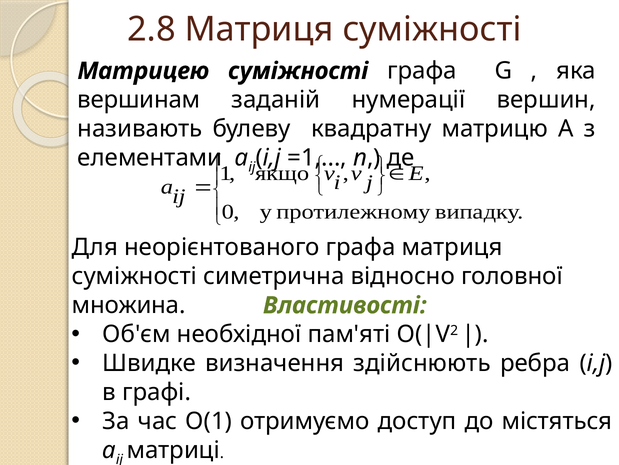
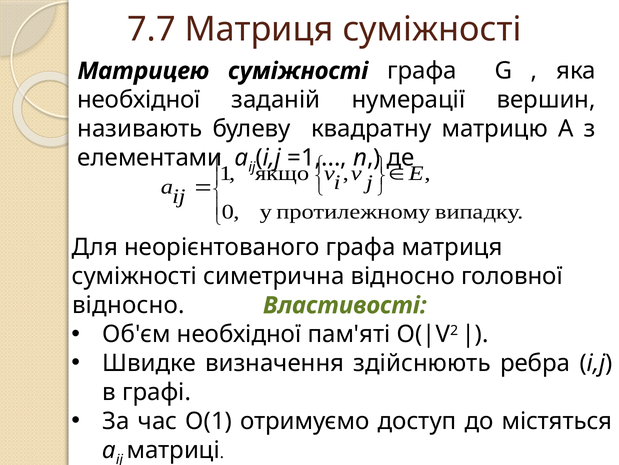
2.8: 2.8 -> 7.7
вершинам at (139, 100): вершинам -> необхідної
множина at (129, 305): множина -> відносно
